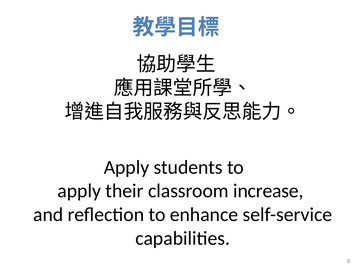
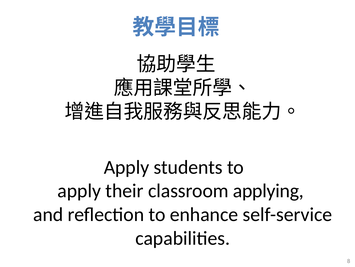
increase: increase -> applying
